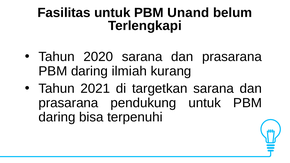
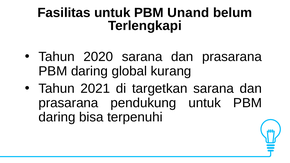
ilmiah: ilmiah -> global
